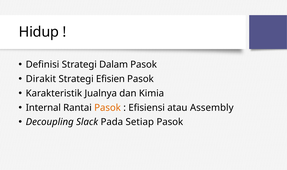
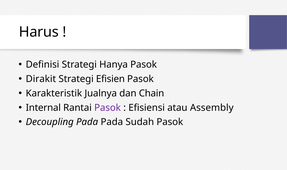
Hidup: Hidup -> Harus
Dalam: Dalam -> Hanya
Kimia: Kimia -> Chain
Pasok at (108, 107) colour: orange -> purple
Decoupling Slack: Slack -> Pada
Setiap: Setiap -> Sudah
